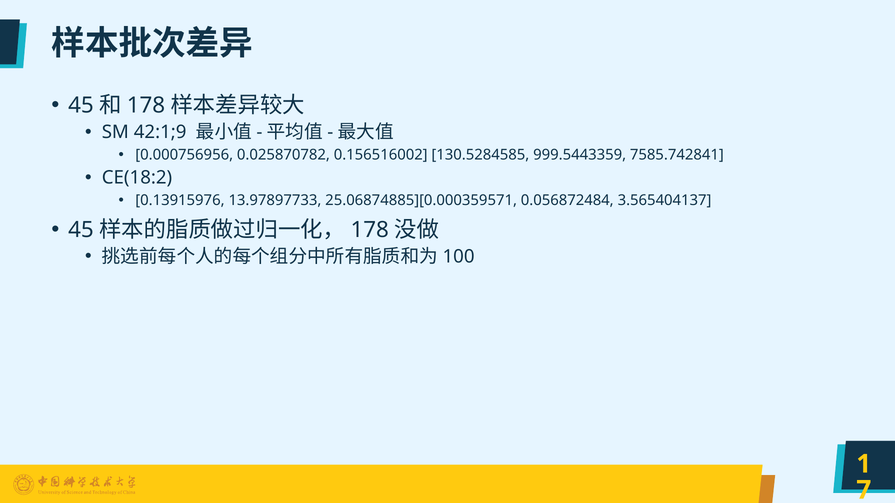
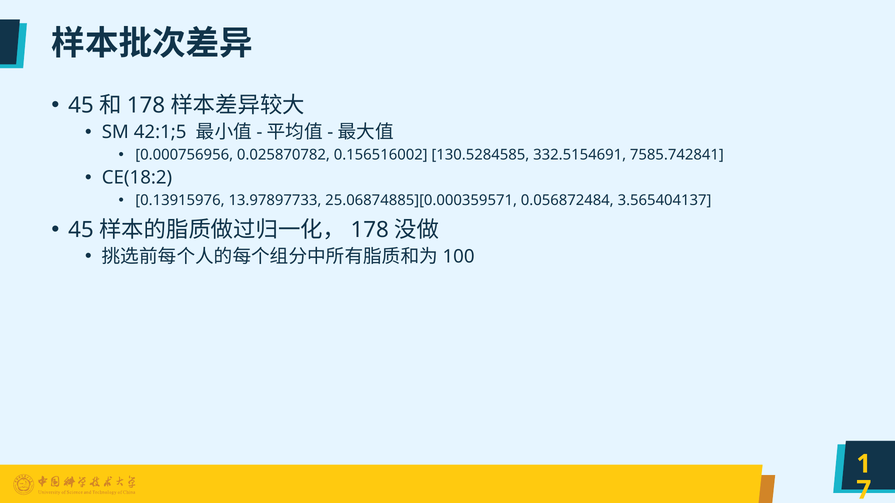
42:1;9: 42:1;9 -> 42:1;5
999.5443359: 999.5443359 -> 332.5154691
